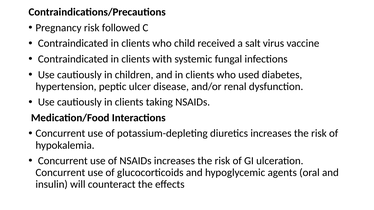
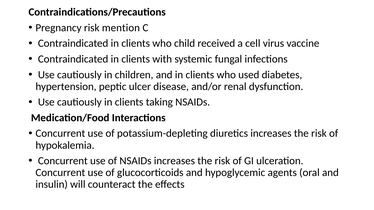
followed: followed -> mention
salt: salt -> cell
